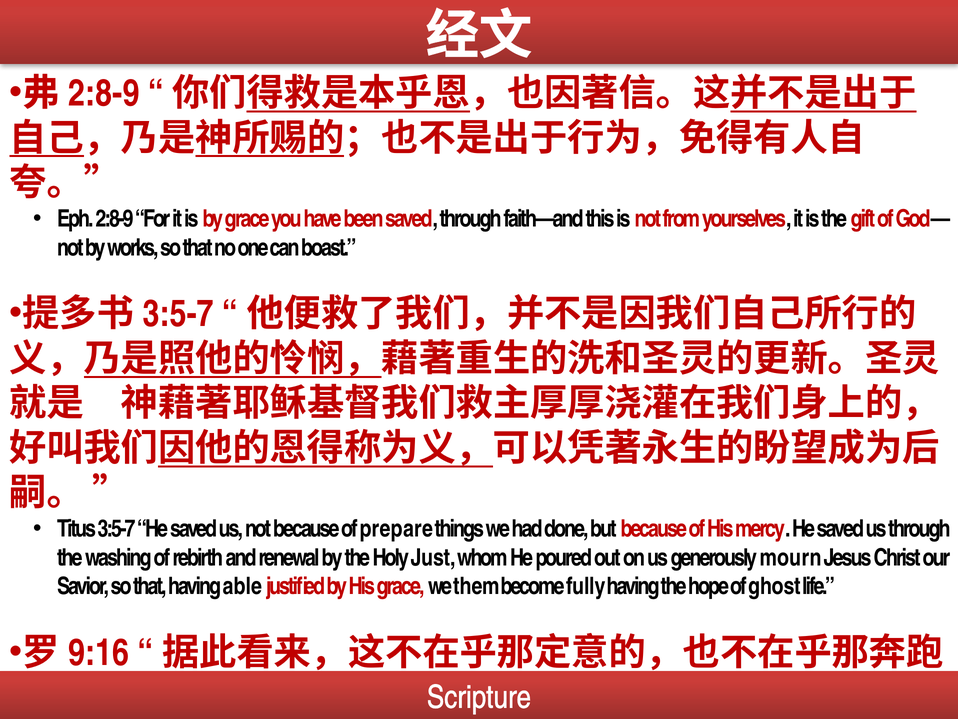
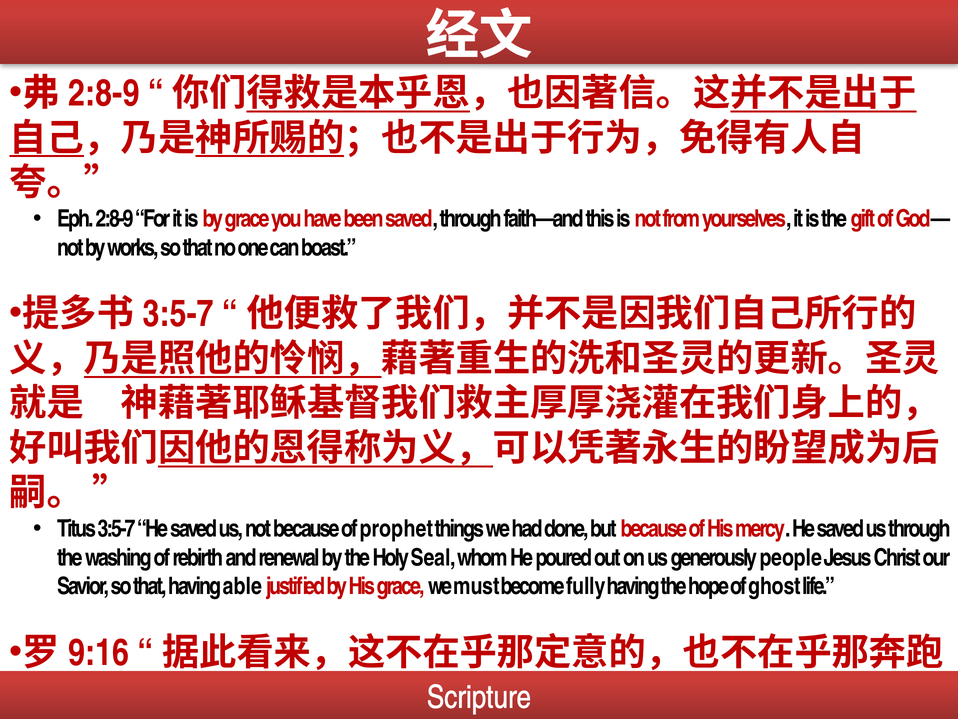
prepare: prepare -> prophet
Just: Just -> Seal
mourn: mourn -> people
them: them -> must
